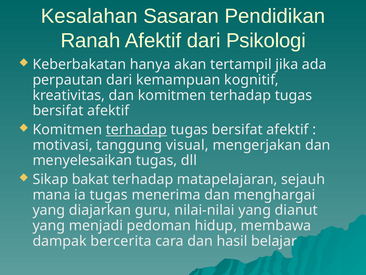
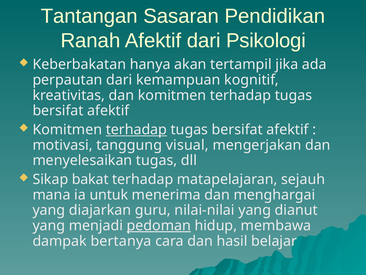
Kesalahan: Kesalahan -> Tantangan
ia tugas: tugas -> untuk
pedoman underline: none -> present
bercerita: bercerita -> bertanya
